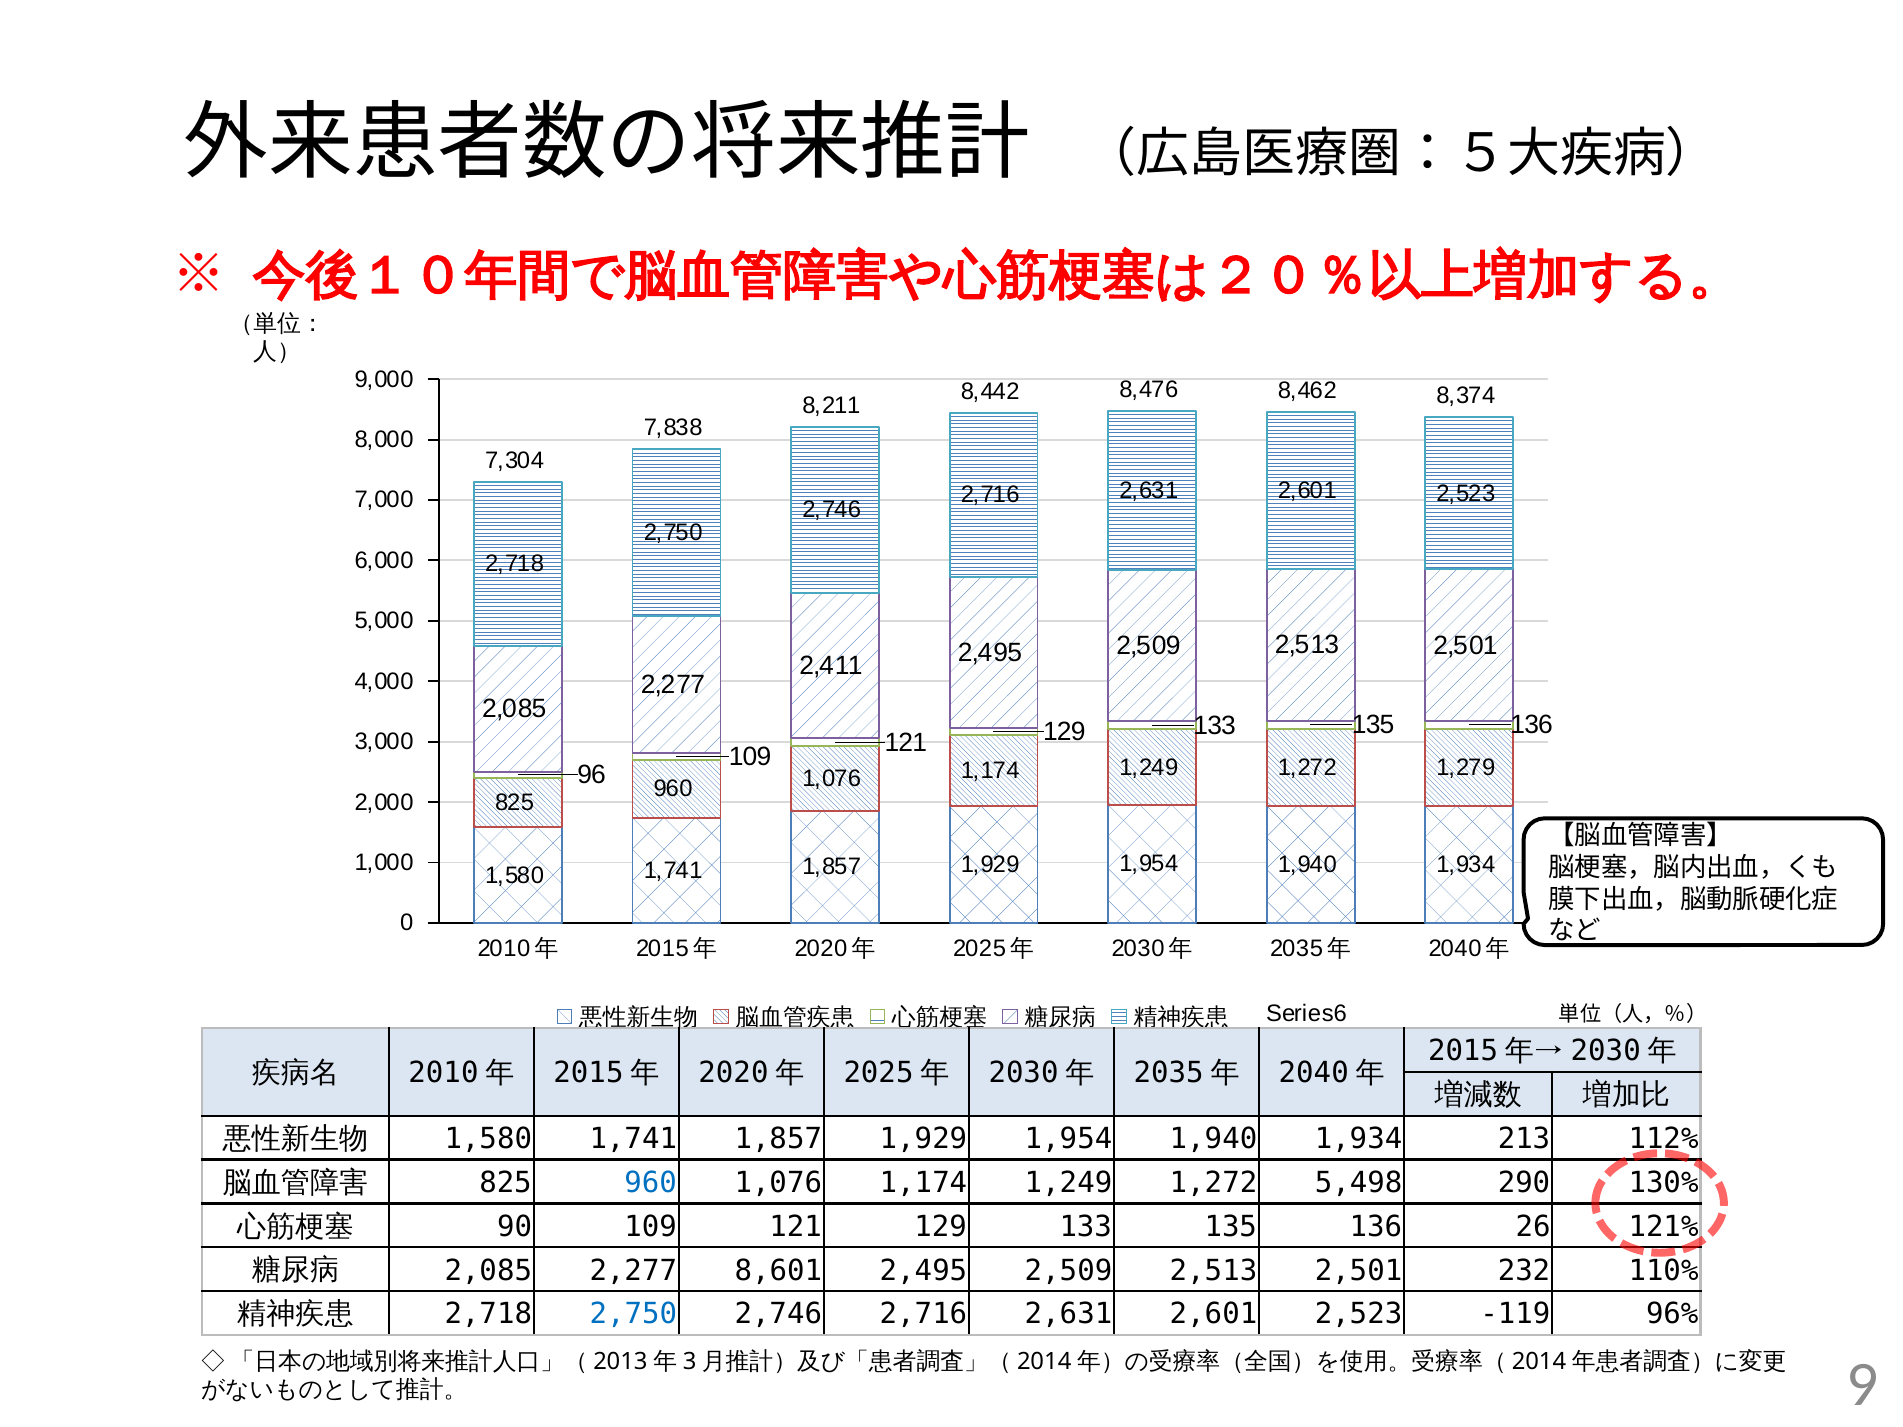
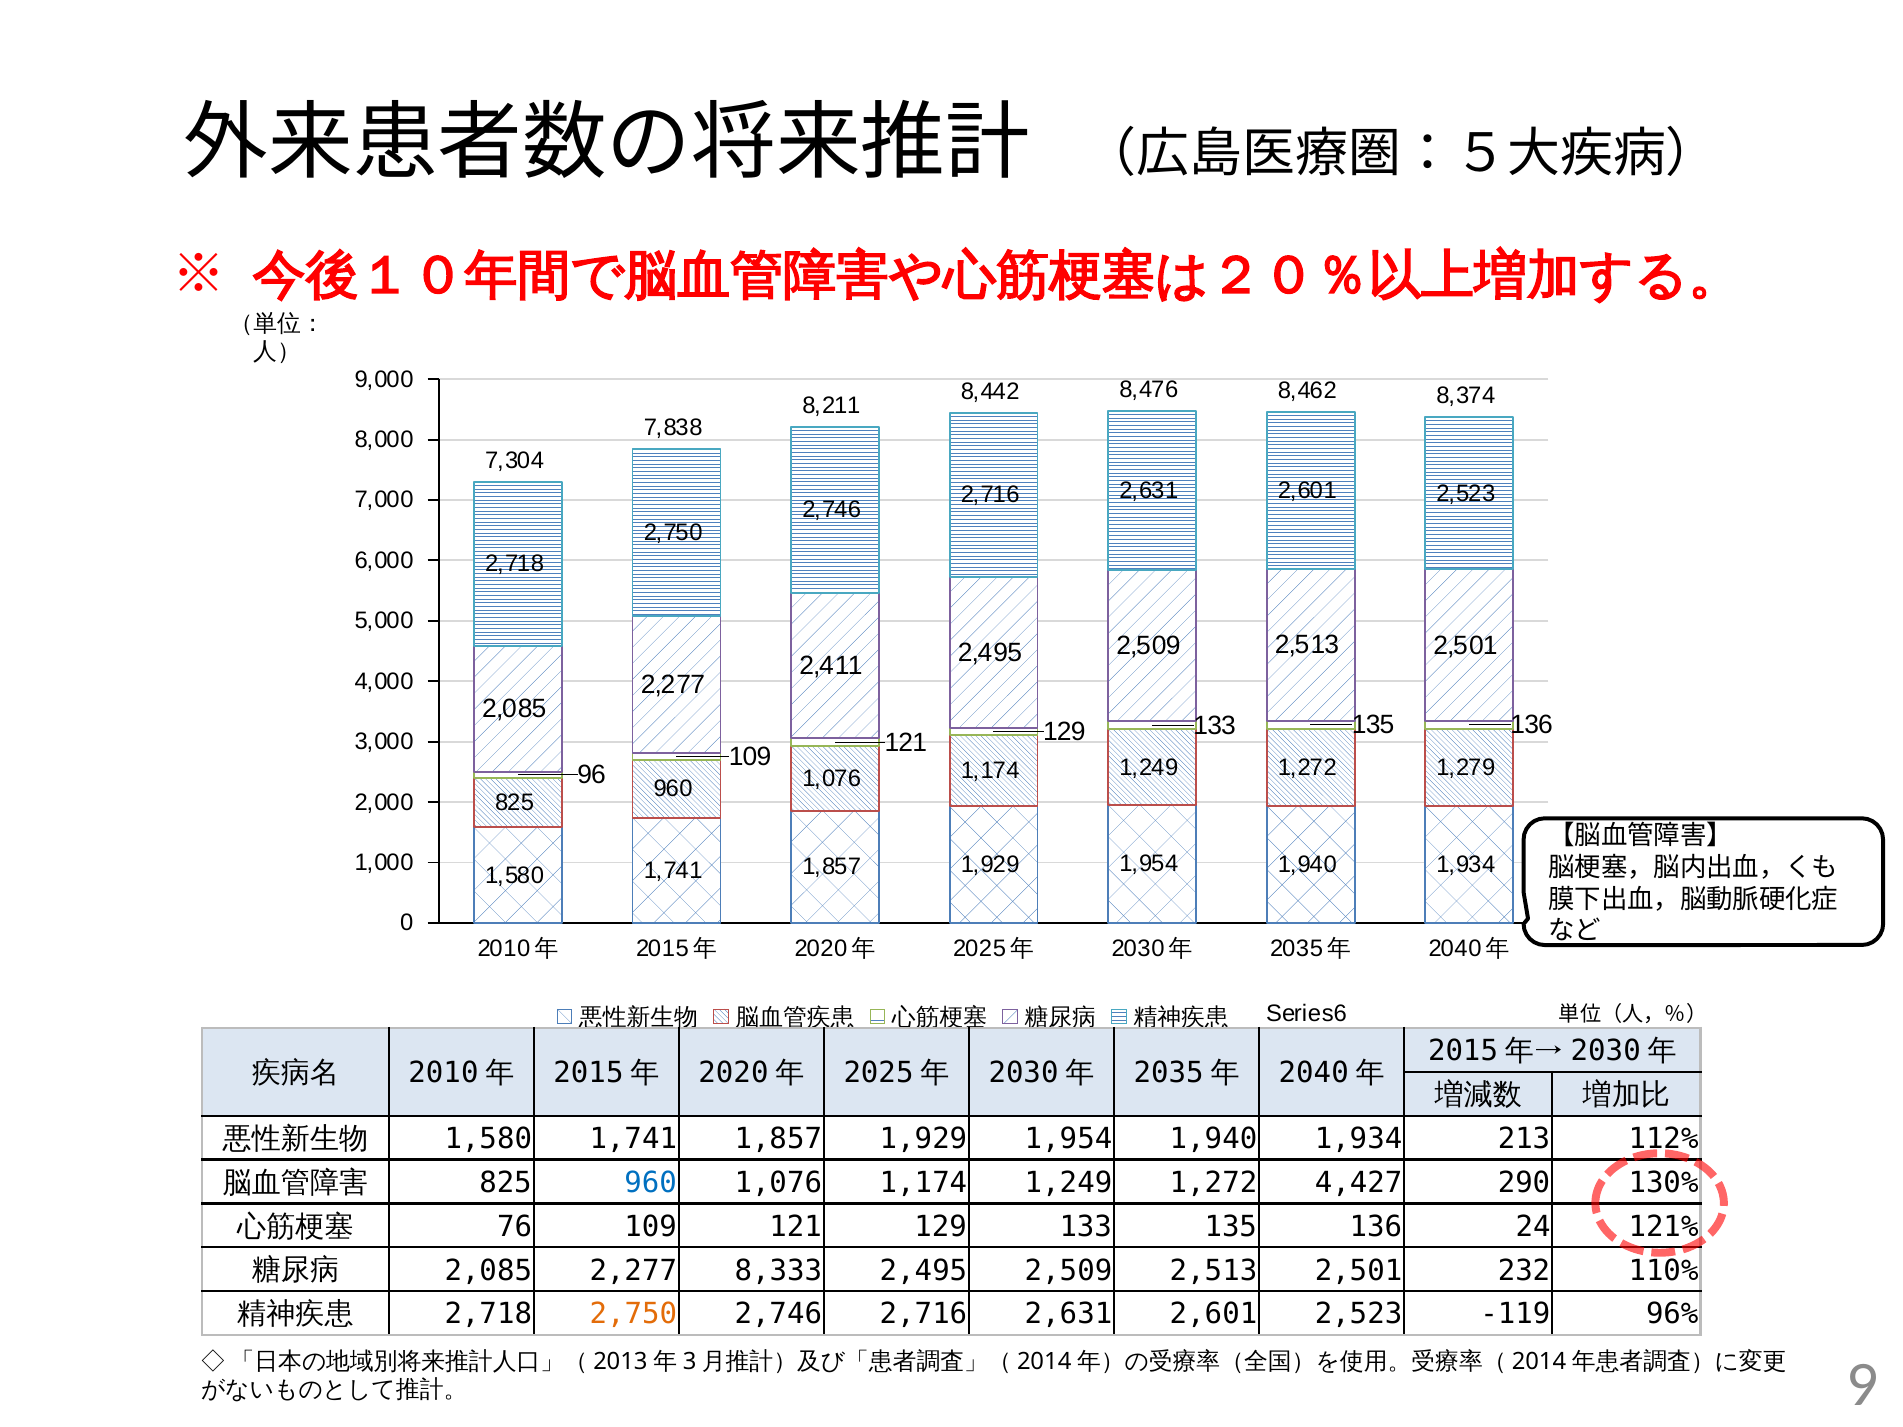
5,498: 5,498 -> 4,427
90: 90 -> 76
26: 26 -> 24
8,601: 8,601 -> 8,333
2,750 at (633, 1315) colour: blue -> orange
